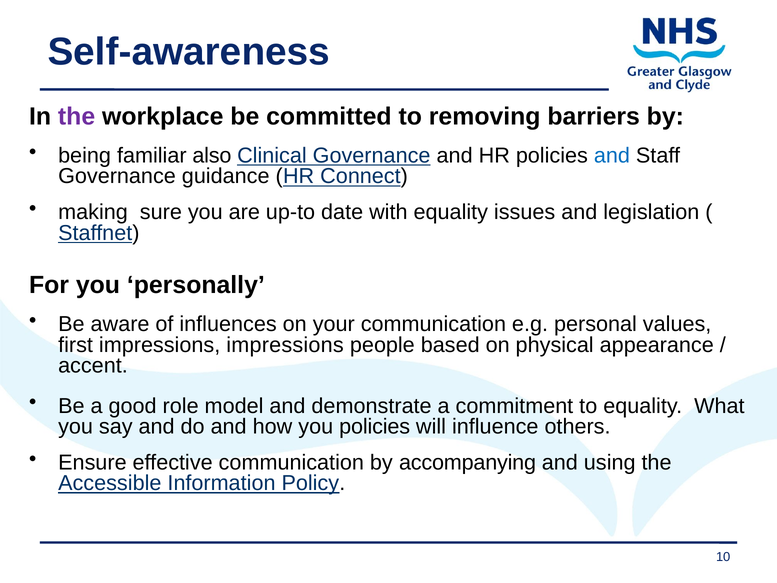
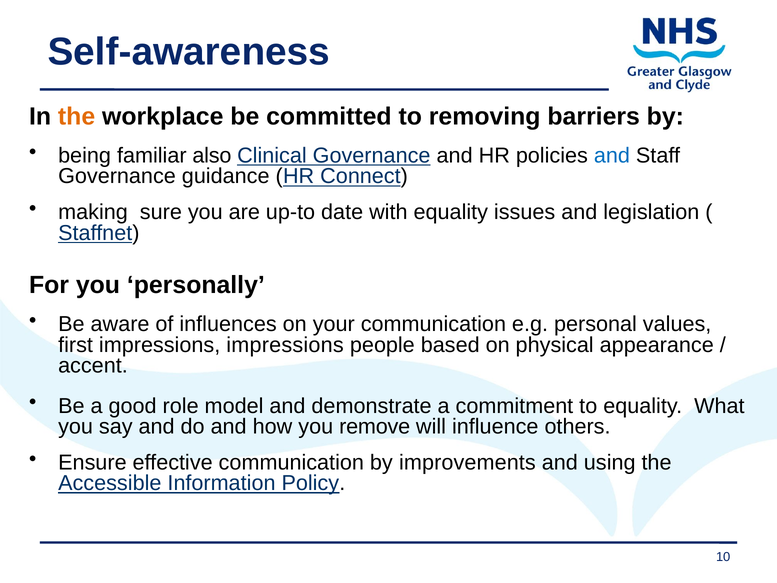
the at (77, 116) colour: purple -> orange
you policies: policies -> remove
accompanying: accompanying -> improvements
